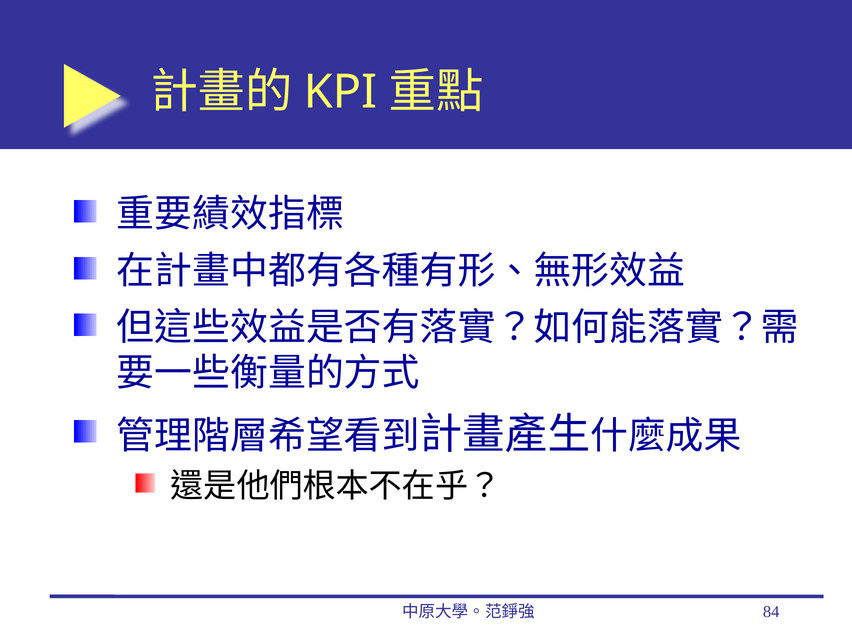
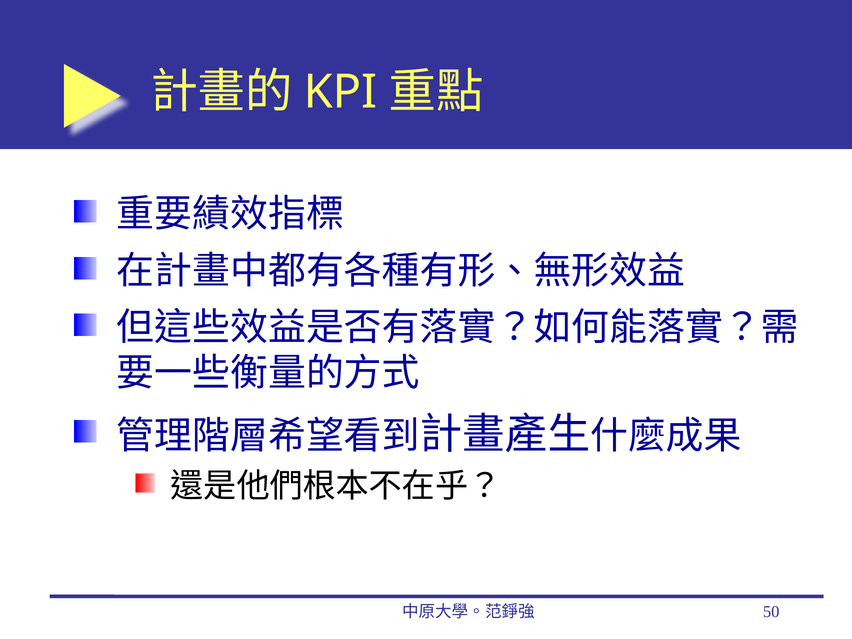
84: 84 -> 50
